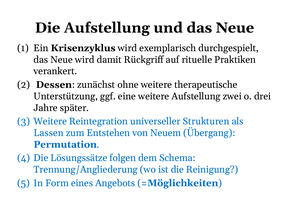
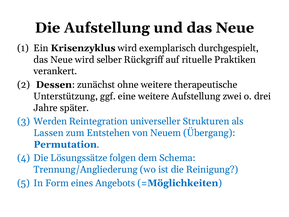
damit: damit -> selber
Weitere at (50, 121): Weitere -> Werden
